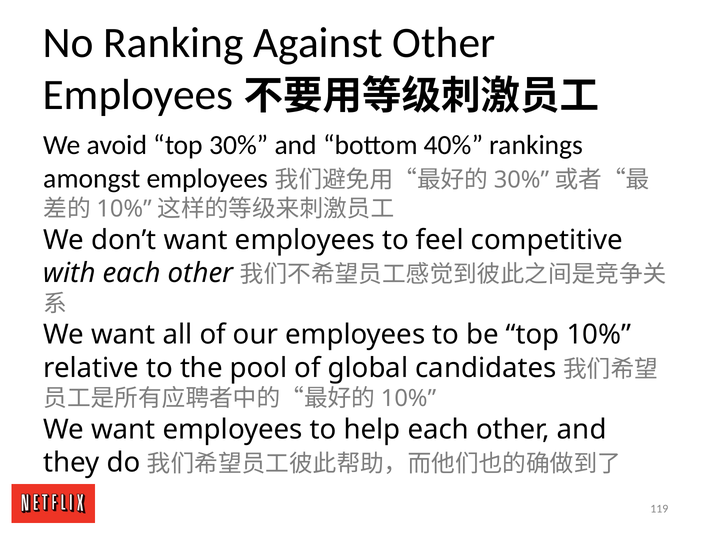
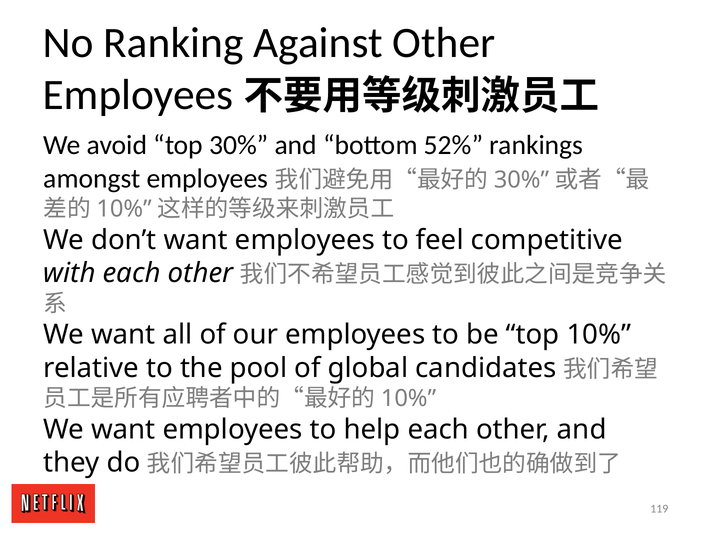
40%: 40% -> 52%
